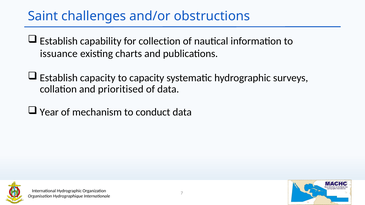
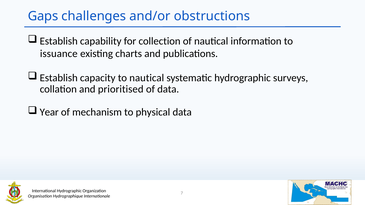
Saint: Saint -> Gaps
to capacity: capacity -> nautical
conduct: conduct -> physical
